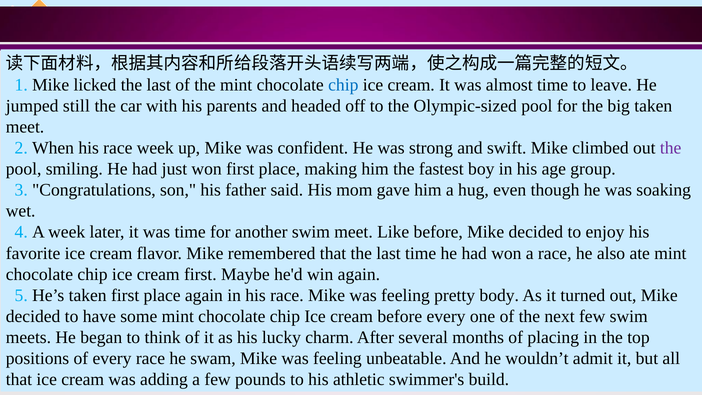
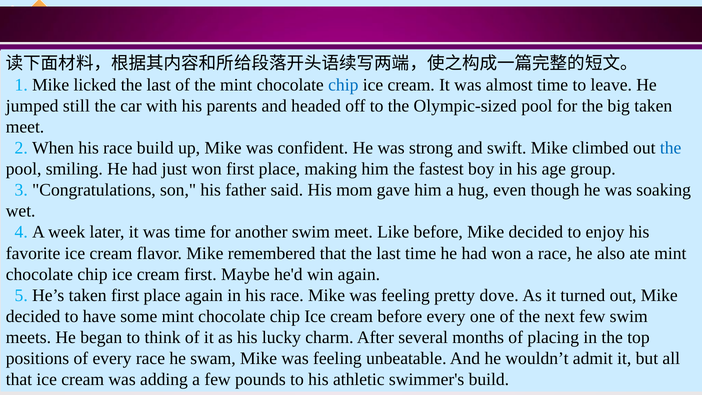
race week: week -> build
the at (671, 148) colour: purple -> blue
body: body -> dove
